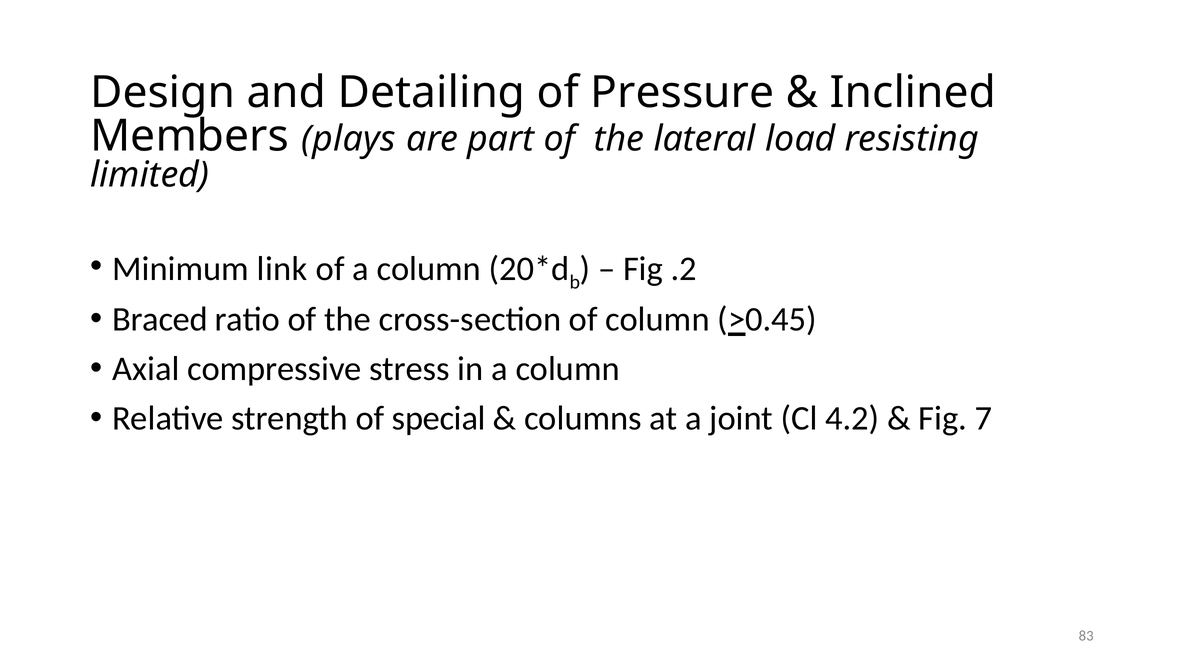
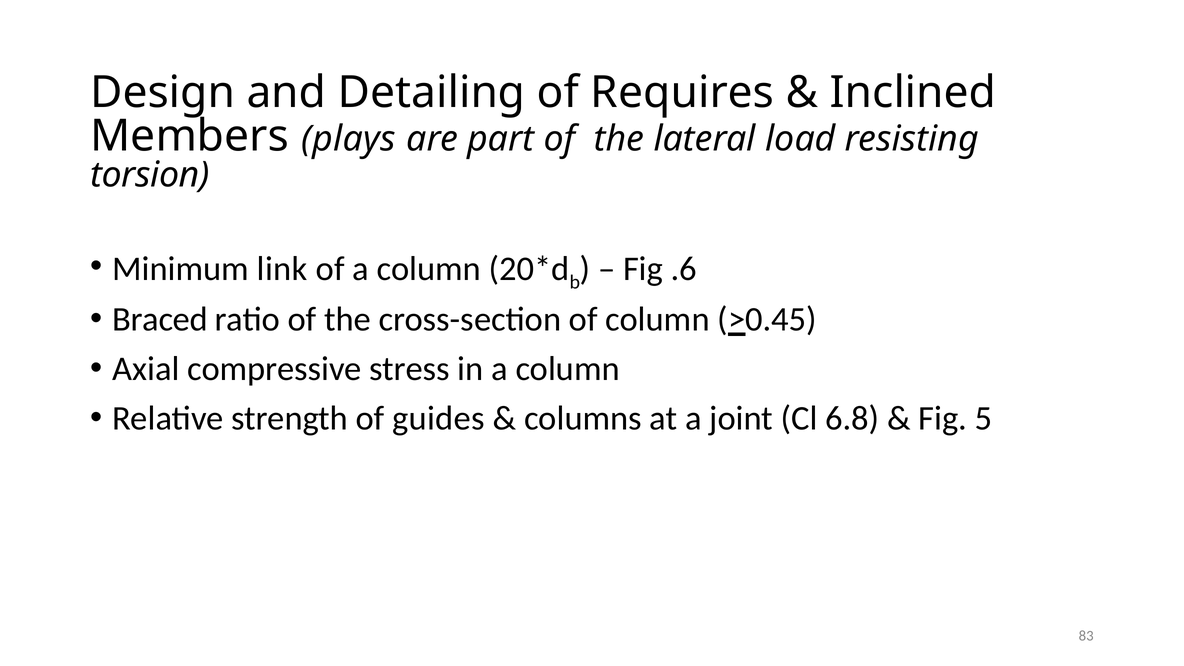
Pressure: Pressure -> Requires
limited: limited -> torsion
.2: .2 -> .6
special: special -> guides
4.2: 4.2 -> 6.8
7: 7 -> 5
